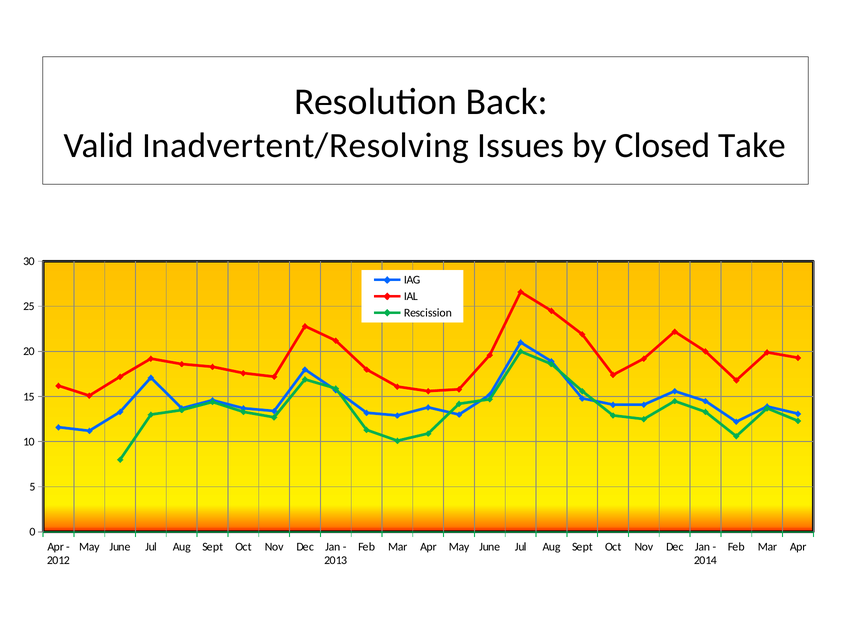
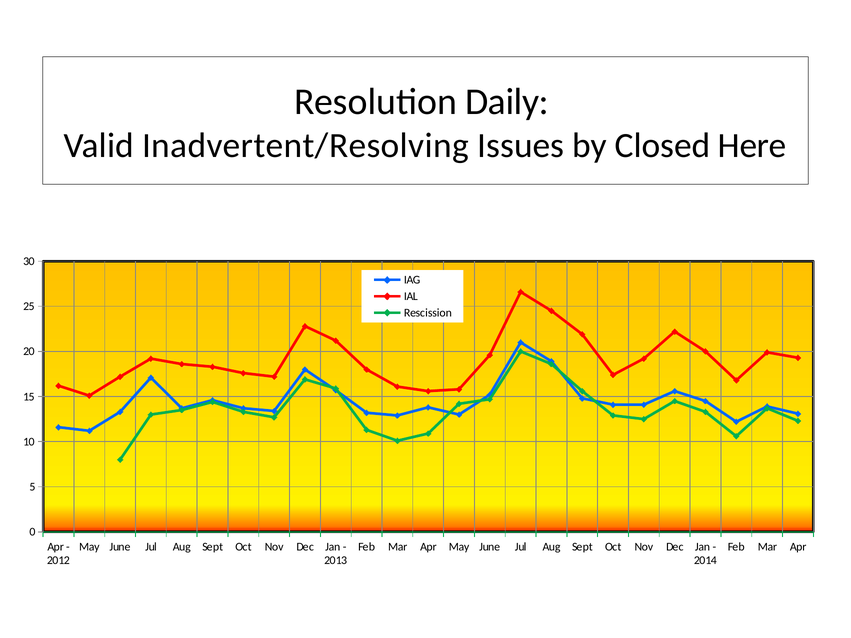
Back: Back -> Daily
Take: Take -> Here
